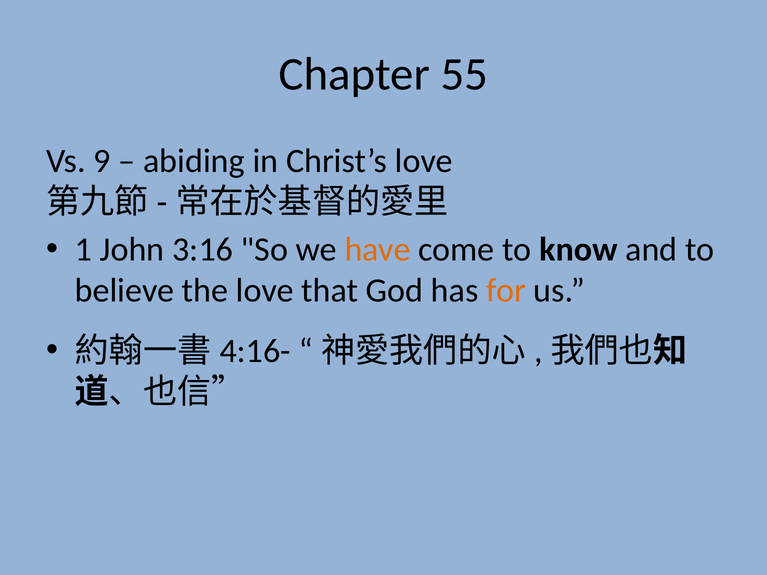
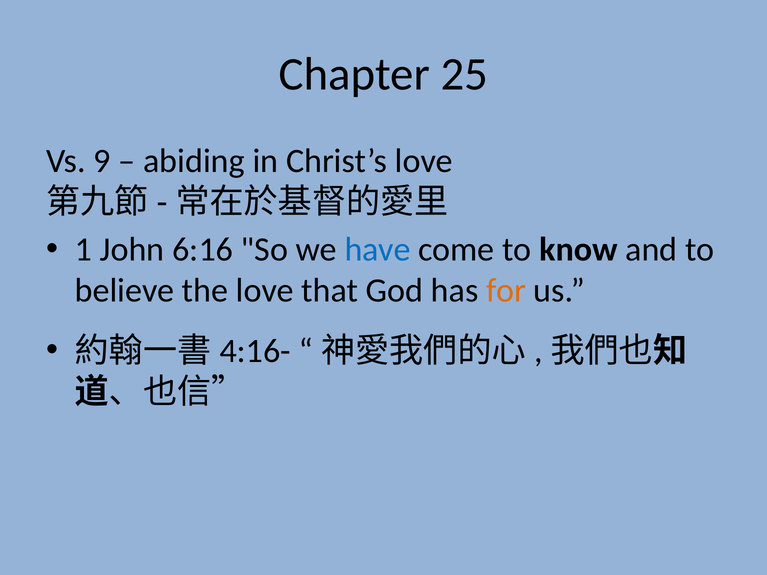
55: 55 -> 25
3:16: 3:16 -> 6:16
have colour: orange -> blue
